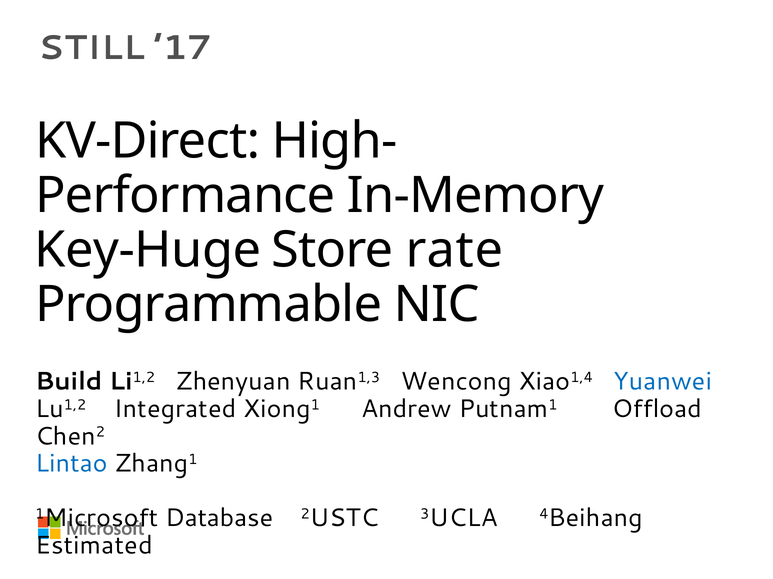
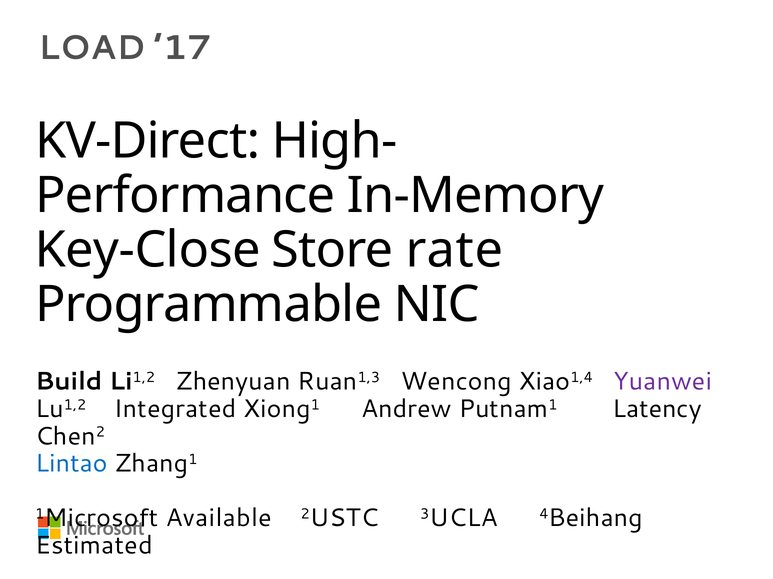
STILL: STILL -> LOAD
Key-Huge: Key-Huge -> Key-Close
Yuanwei colour: blue -> purple
Offload: Offload -> Latency
Database: Database -> Available
